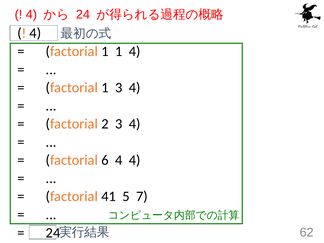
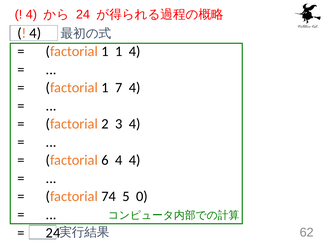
1 3: 3 -> 7
41: 41 -> 74
7: 7 -> 0
